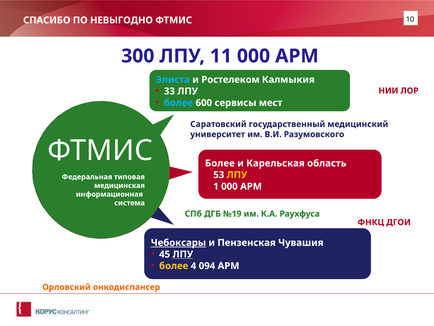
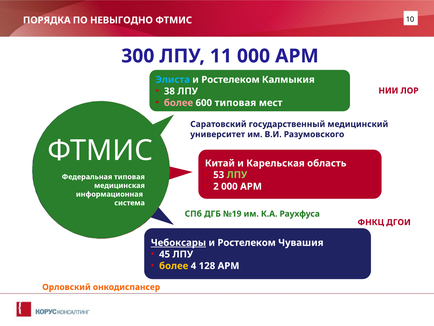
СПАСИБО: СПАСИБО -> ПОРЯДКА
33: 33 -> 38
более at (178, 103) colour: light blue -> pink
600 сервисы: сервисы -> типовая
Более at (220, 163): Более -> Китай
ЛПУ at (237, 175) colour: yellow -> light green
1: 1 -> 2
Пензенская at (247, 242): Пензенская -> Ростелеком
ЛПУ at (183, 254) underline: present -> none
094: 094 -> 128
